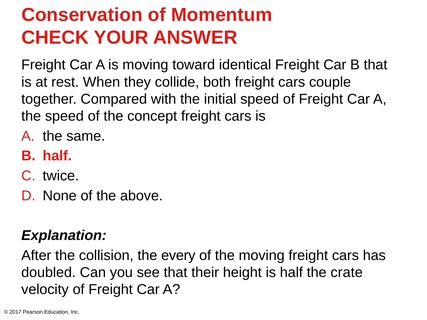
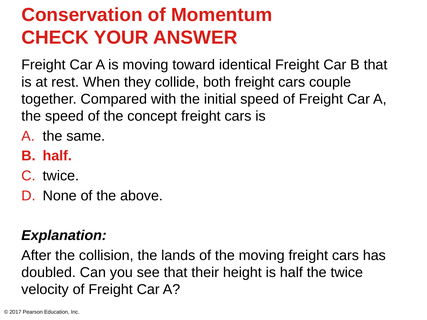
every: every -> lands
the crate: crate -> twice
